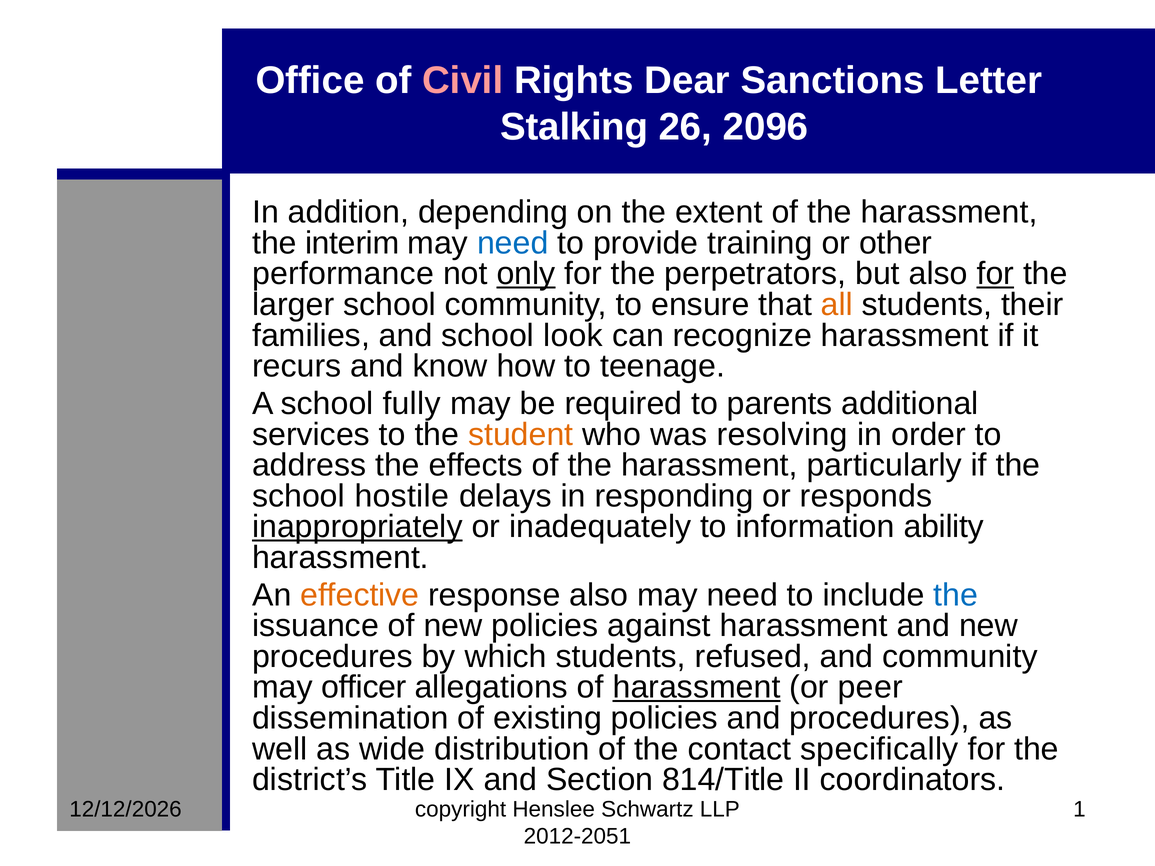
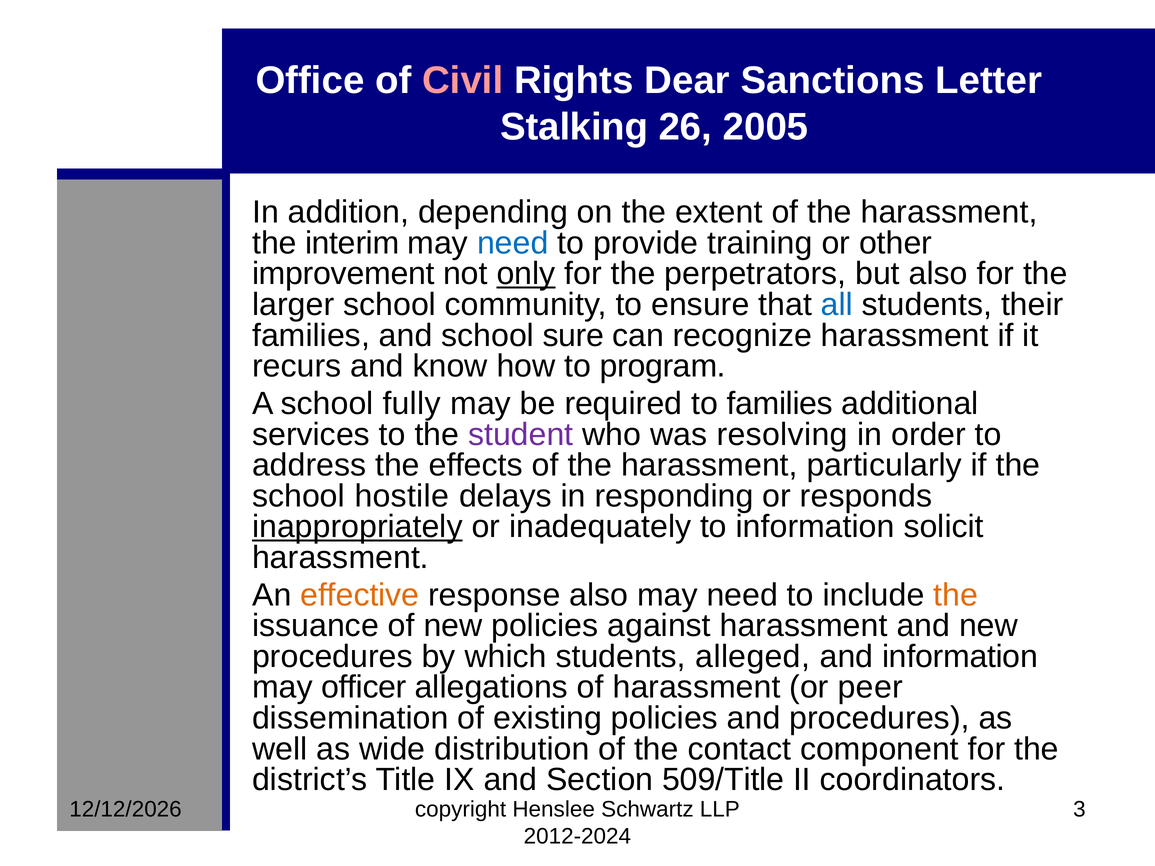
2096: 2096 -> 2005
performance: performance -> improvement
for at (995, 274) underline: present -> none
all colour: orange -> blue
look: look -> sure
teenage: teenage -> program
to parents: parents -> families
student colour: orange -> purple
ability: ability -> solicit
the at (956, 595) colour: blue -> orange
refused: refused -> alleged
and community: community -> information
harassment at (697, 688) underline: present -> none
specifically: specifically -> component
814/Title: 814/Title -> 509/Title
1: 1 -> 3
2012-2051: 2012-2051 -> 2012-2024
